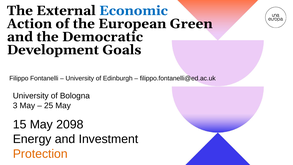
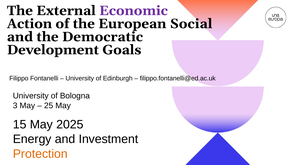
Economic colour: blue -> purple
Green: Green -> Social
2098: 2098 -> 2025
